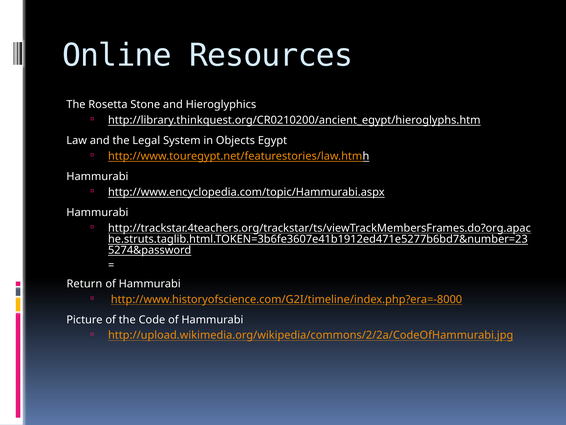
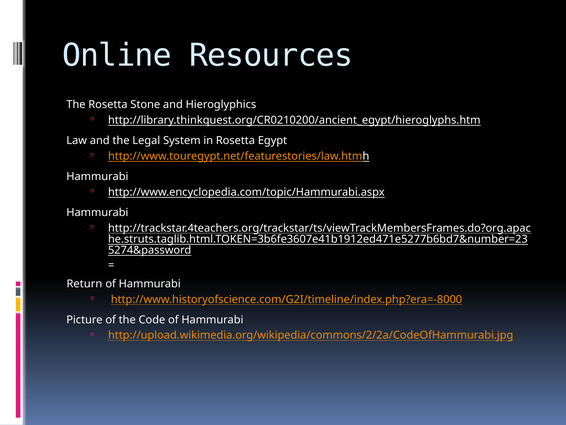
in Objects: Objects -> Rosetta
